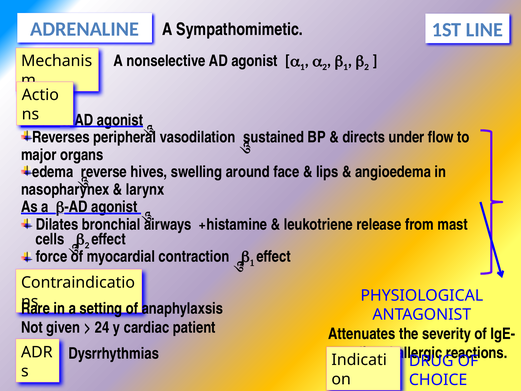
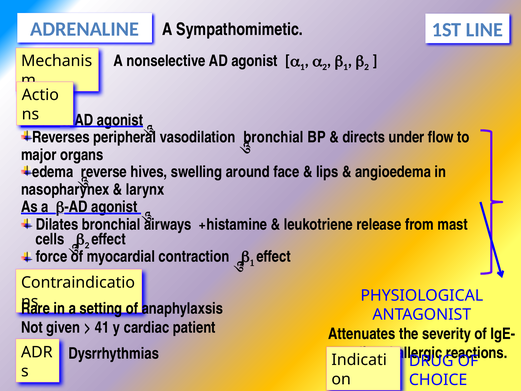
sustained at (274, 137): sustained -> bronchial
24: 24 -> 41
